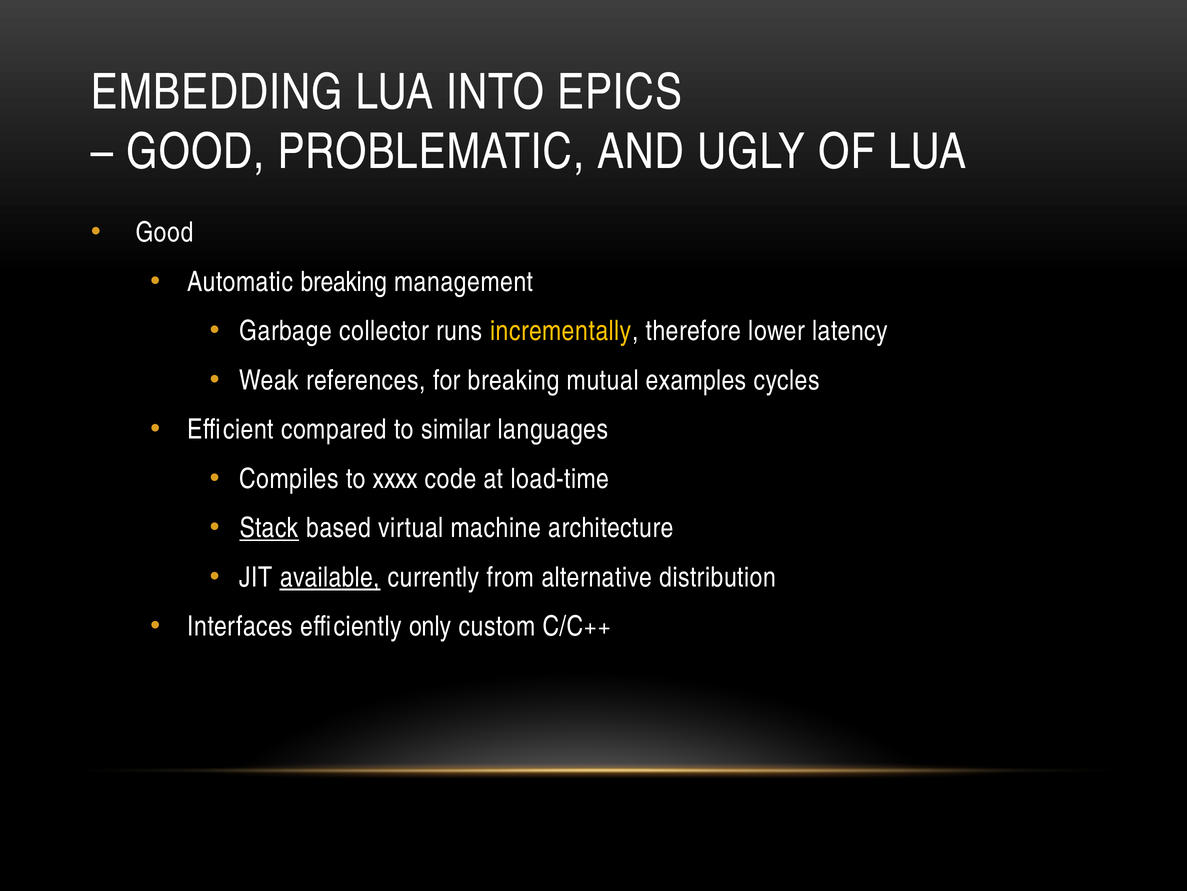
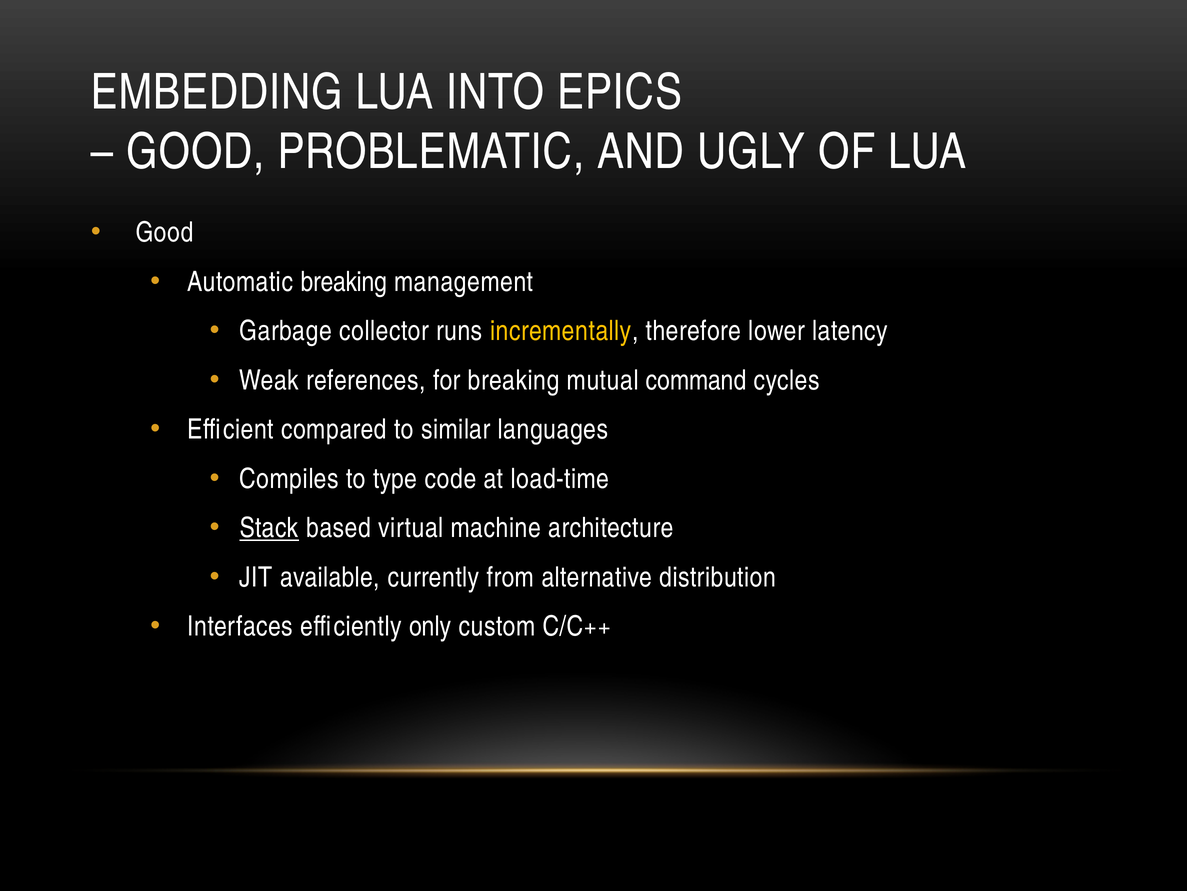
examples: examples -> command
xxxx: xxxx -> type
available underline: present -> none
